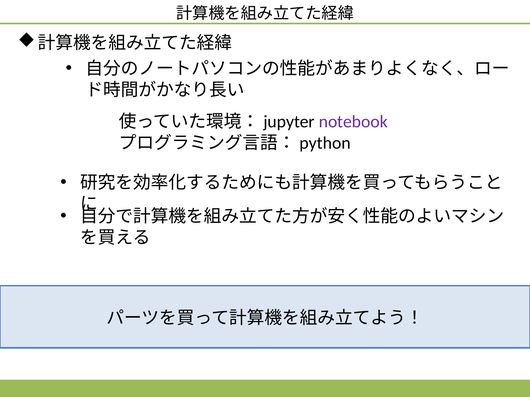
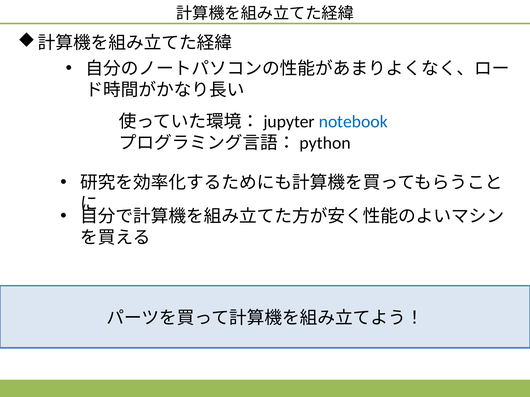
notebook colour: purple -> blue
